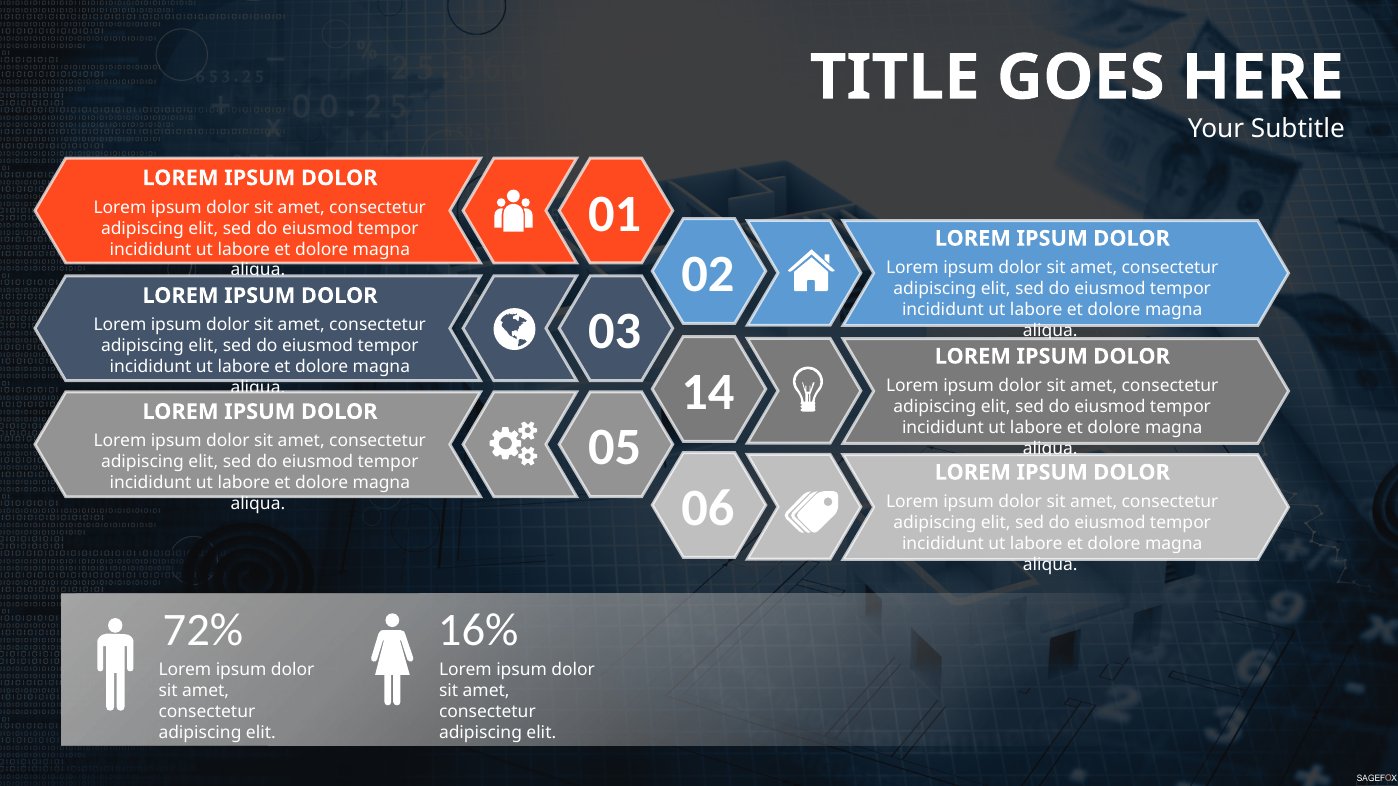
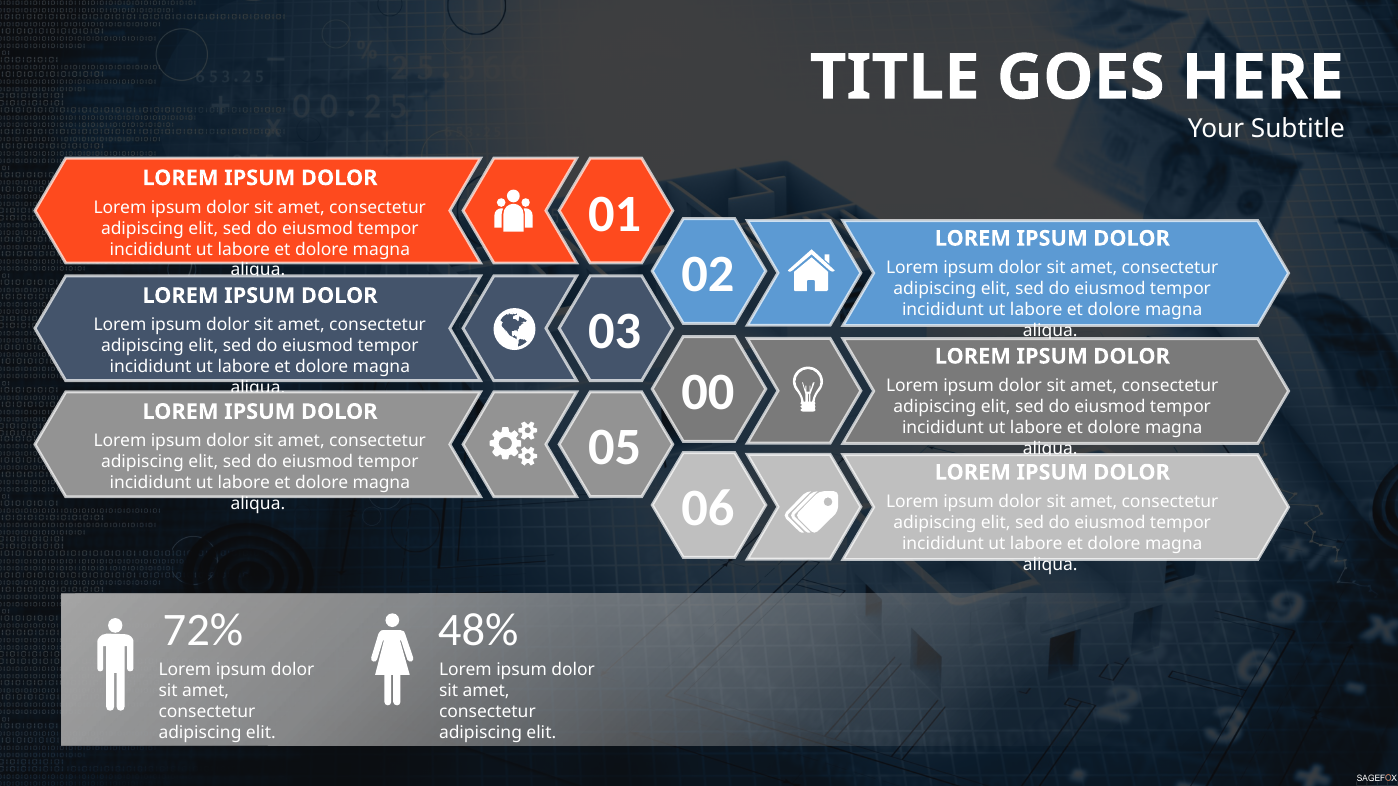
14: 14 -> 00
16%: 16% -> 48%
